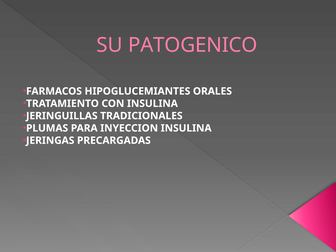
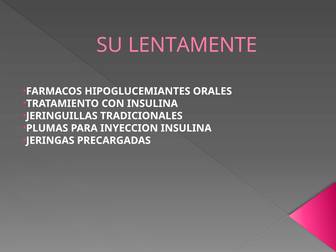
PATOGENICO: PATOGENICO -> LENTAMENTE
